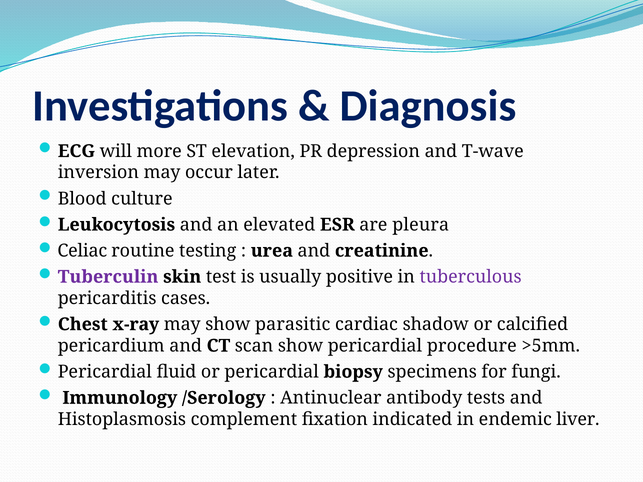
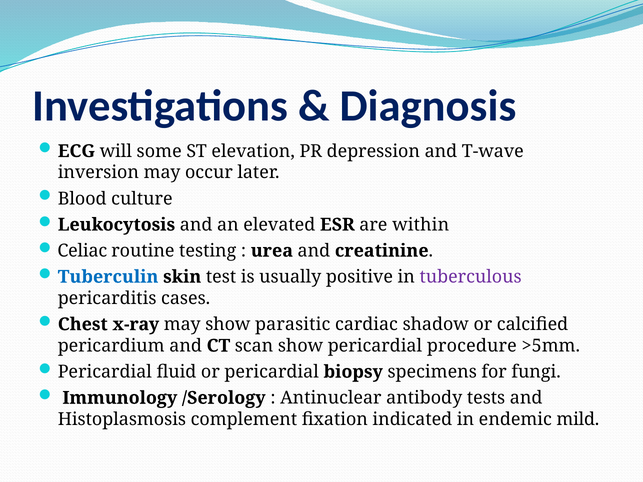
more: more -> some
pleura: pleura -> within
Tuberculin colour: purple -> blue
liver: liver -> mild
